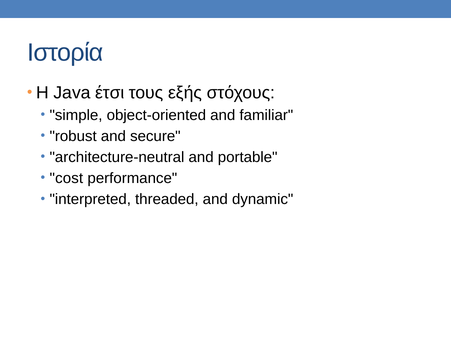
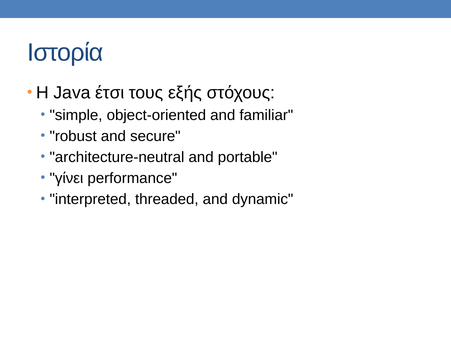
cost: cost -> γίνει
